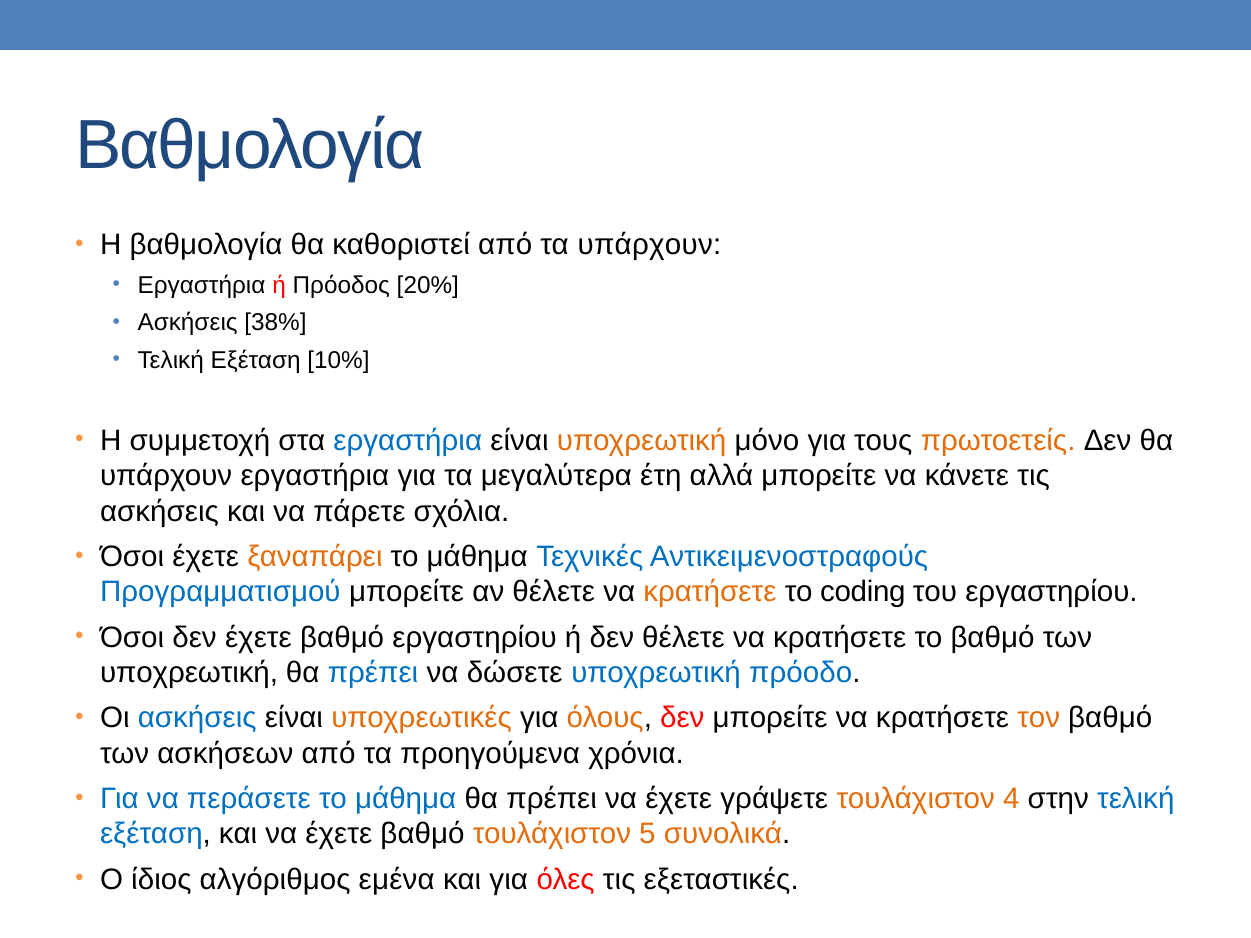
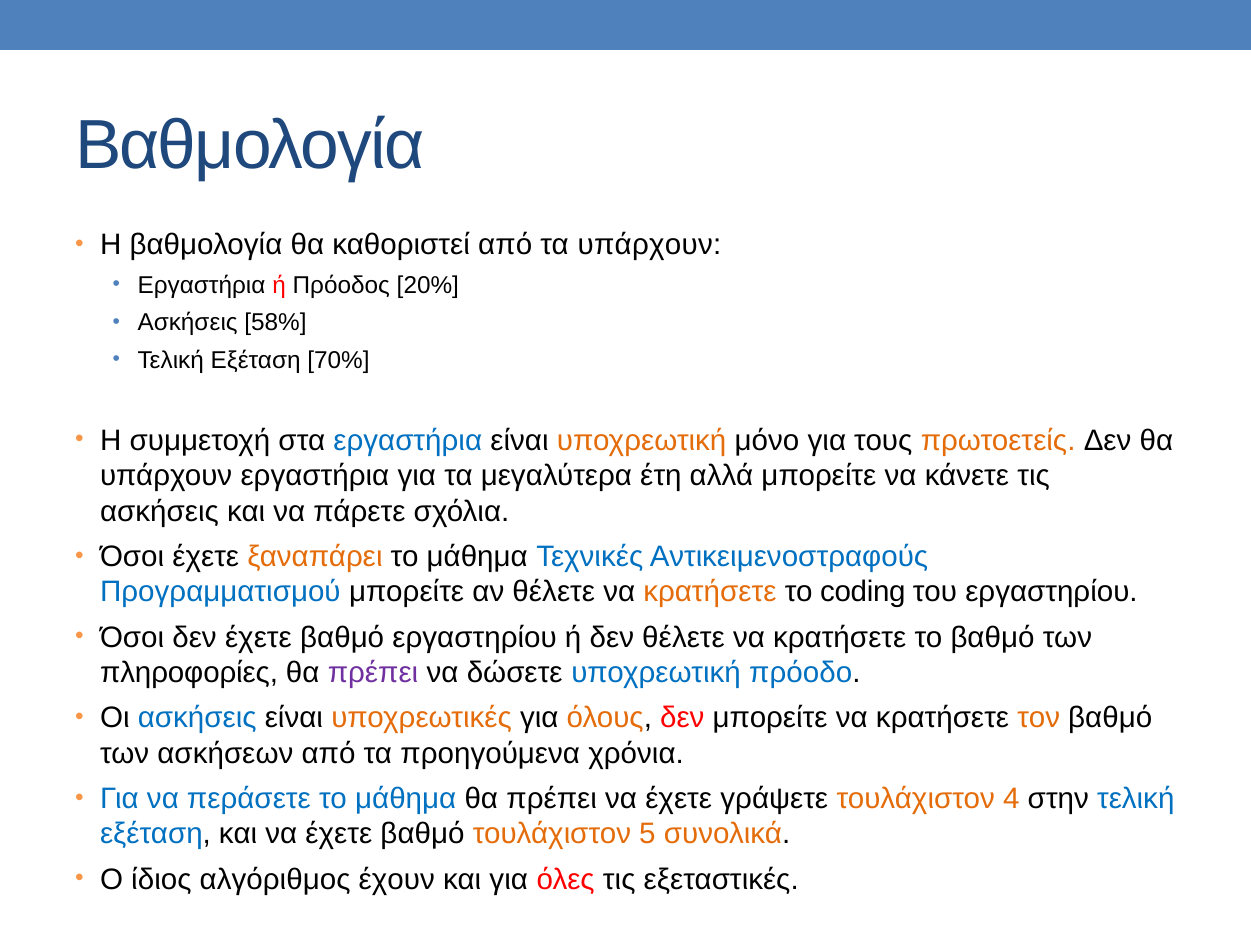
38%: 38% -> 58%
10%: 10% -> 70%
υποχρεωτική at (189, 673): υποχρεωτική -> πληροφορίες
πρέπει at (373, 673) colour: blue -> purple
εμένα: εμένα -> έχουν
